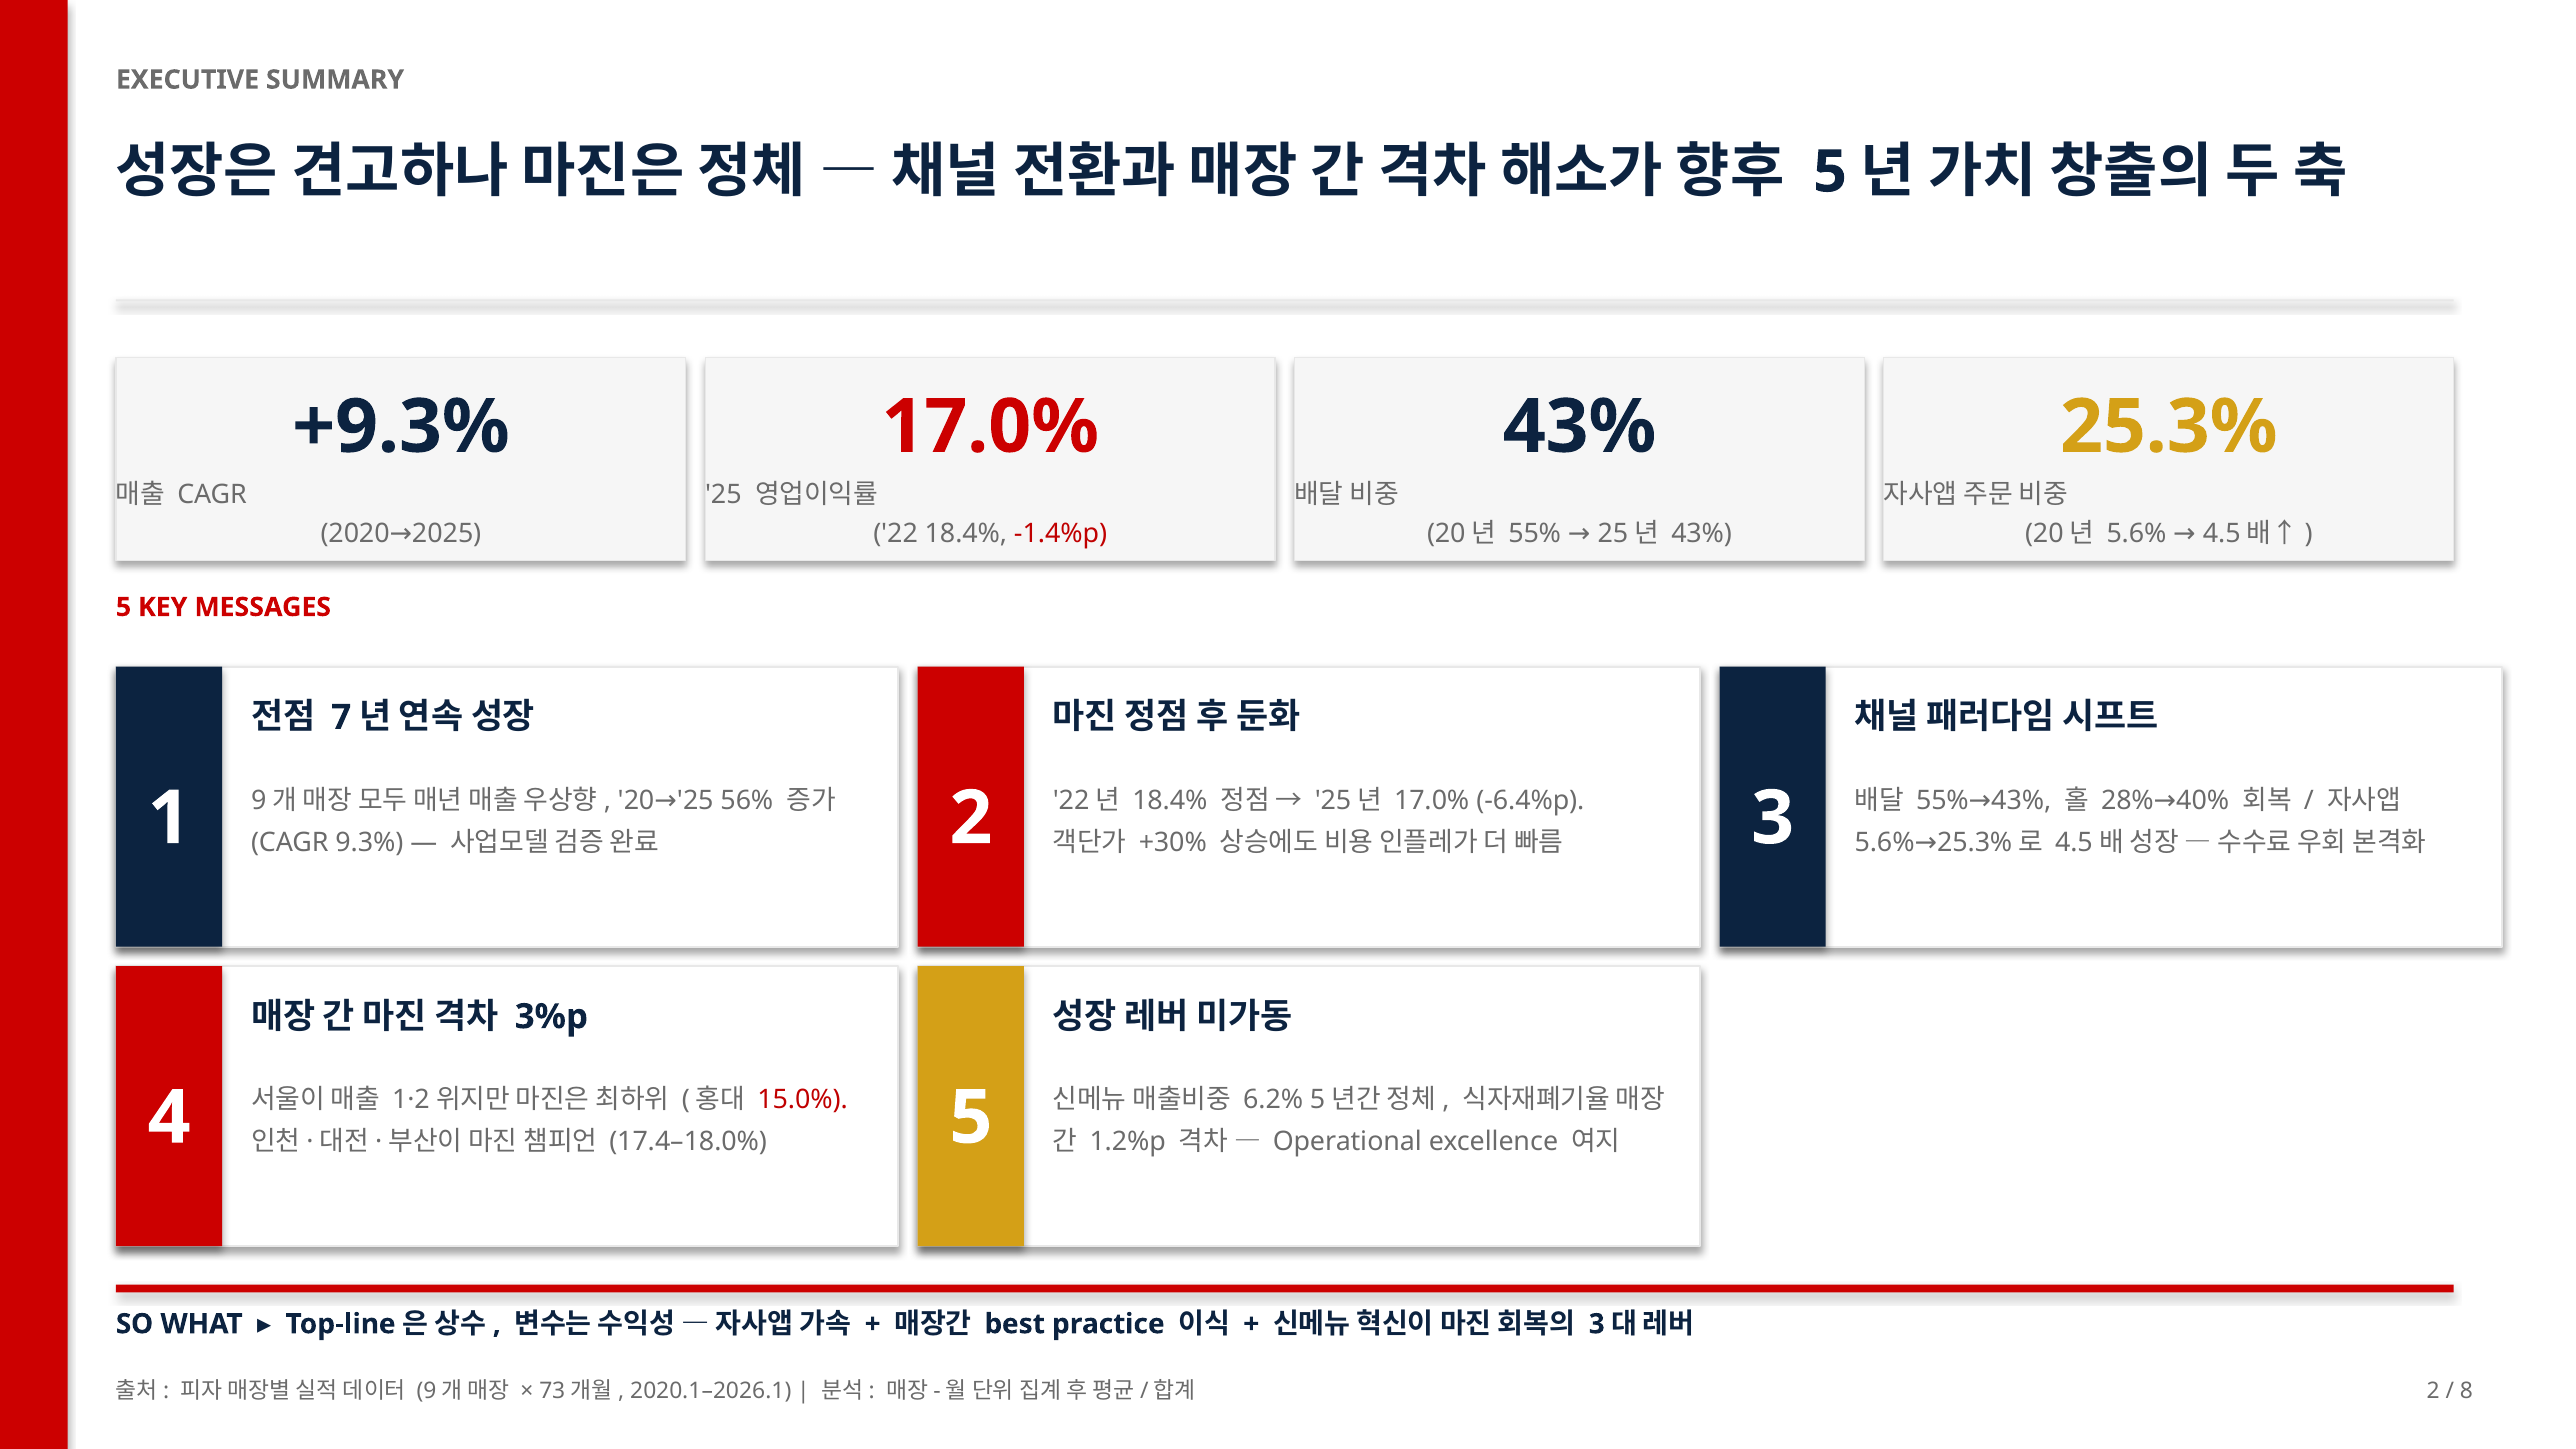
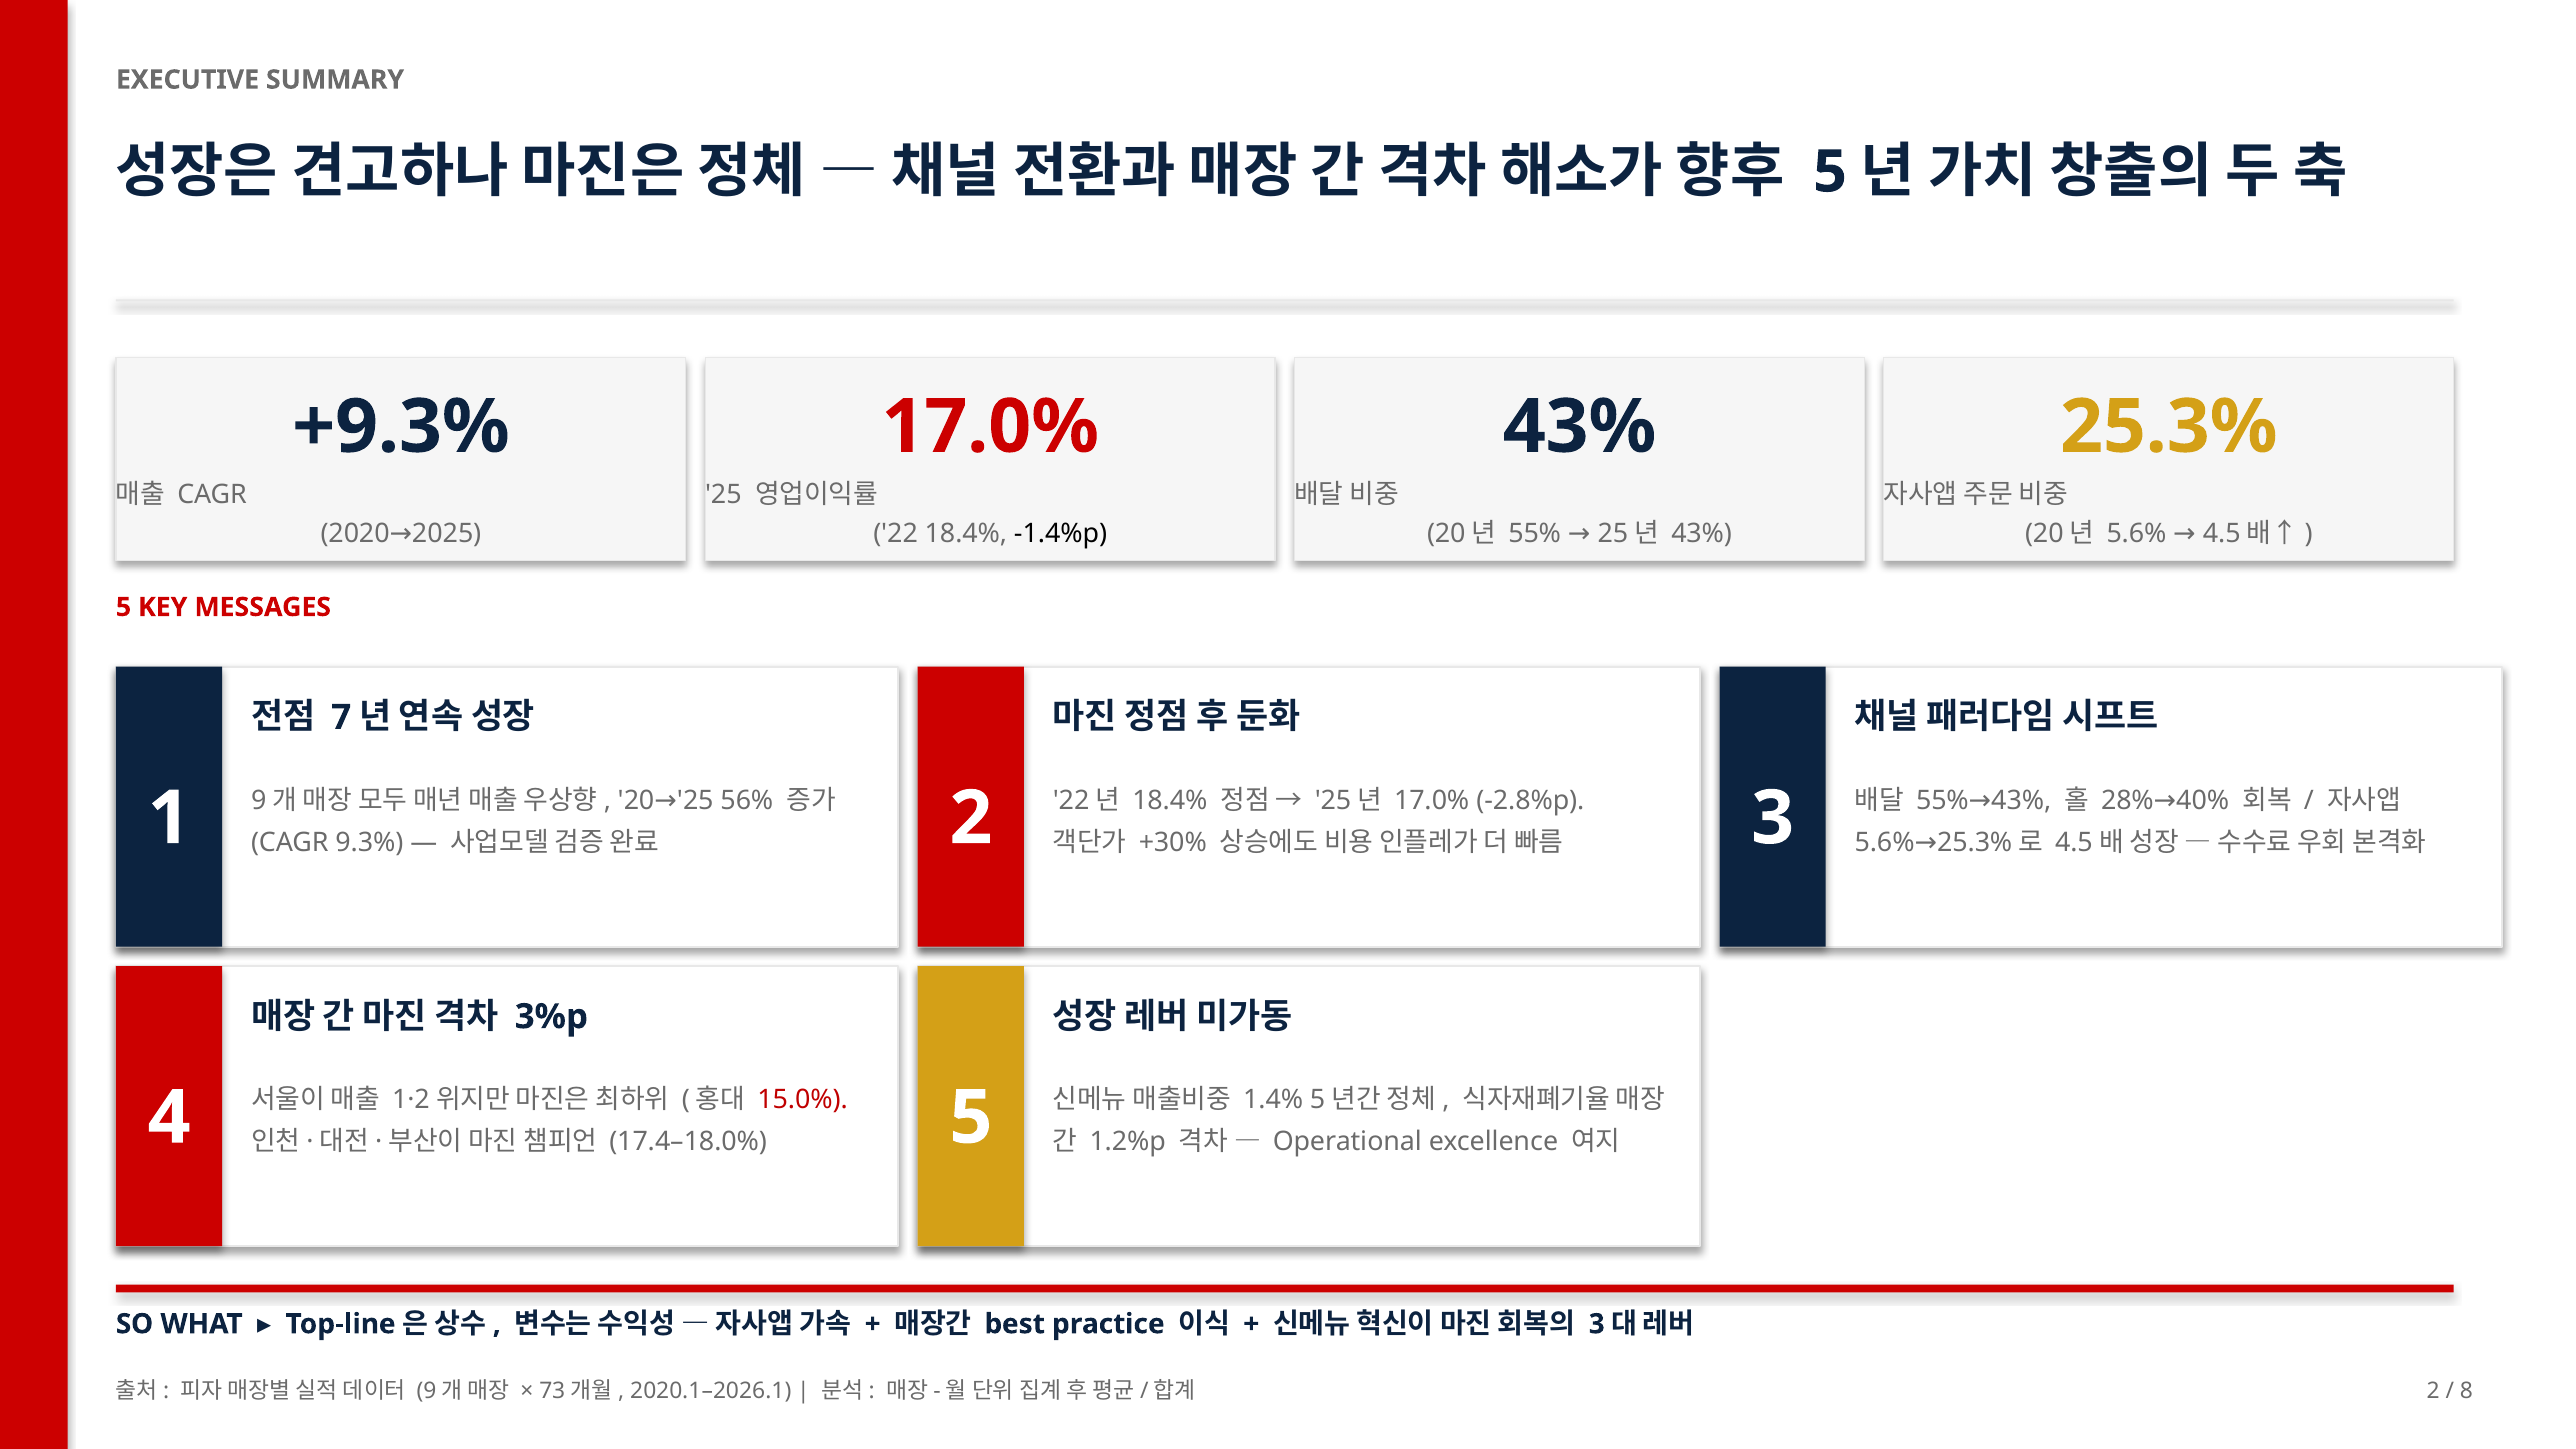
-1.4%p colour: red -> black
-6.4%p: -6.4%p -> -2.8%p
6.2%: 6.2% -> 1.4%
